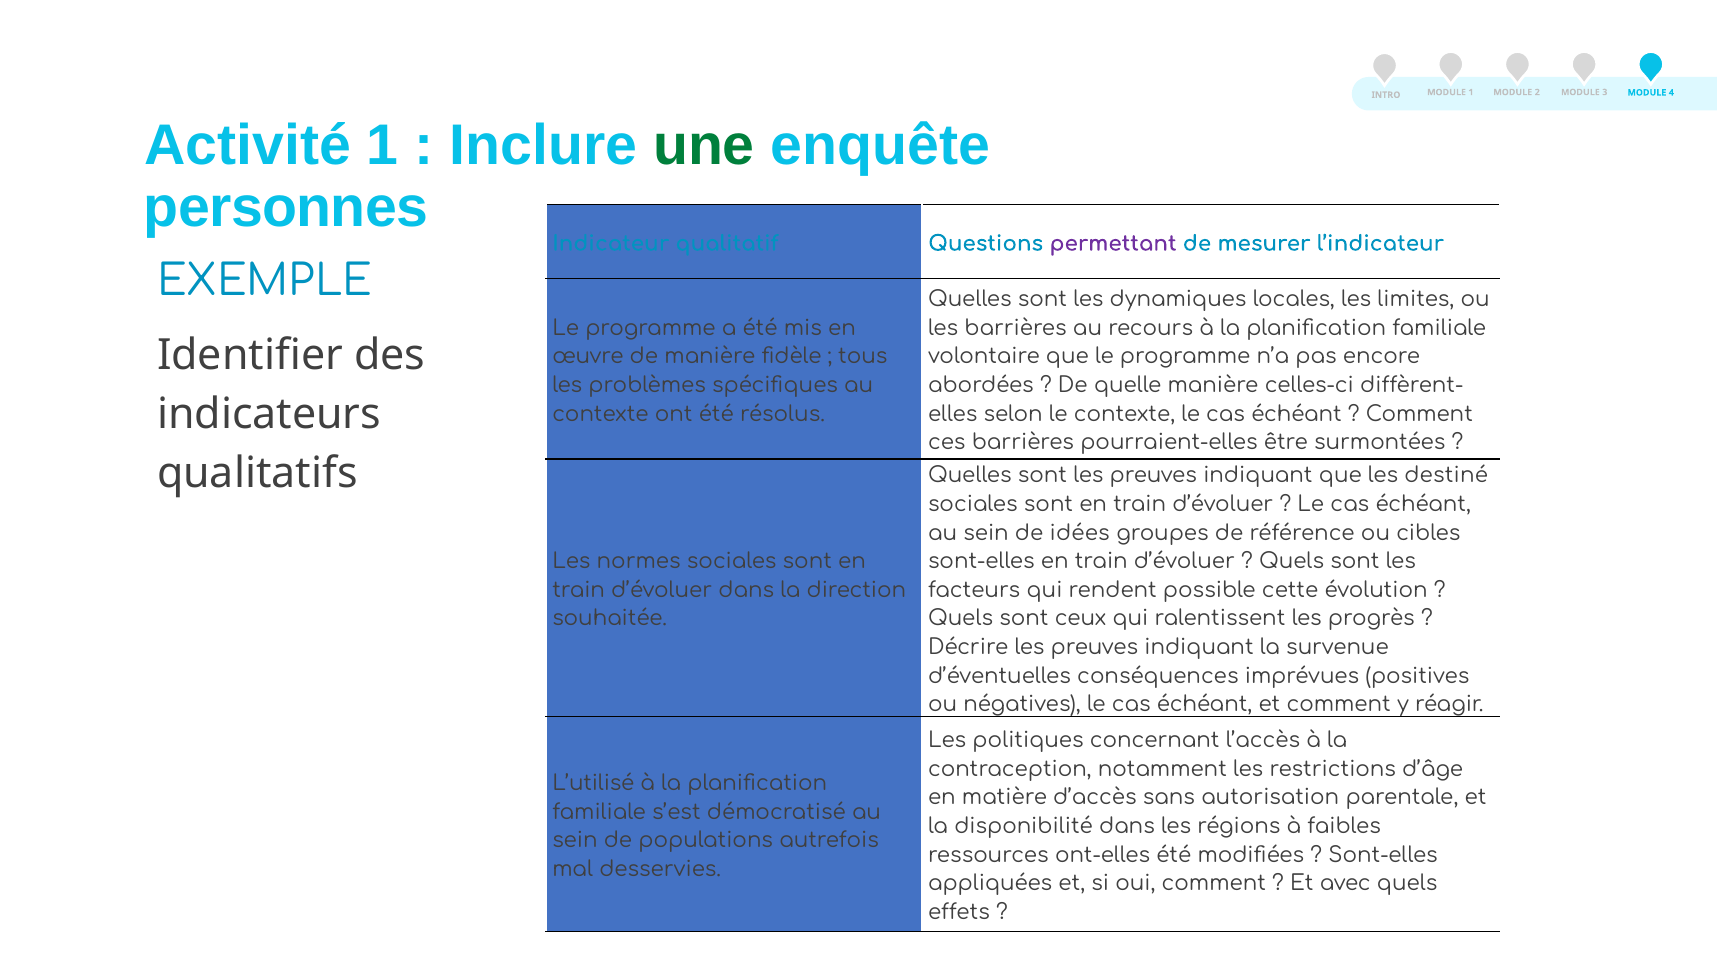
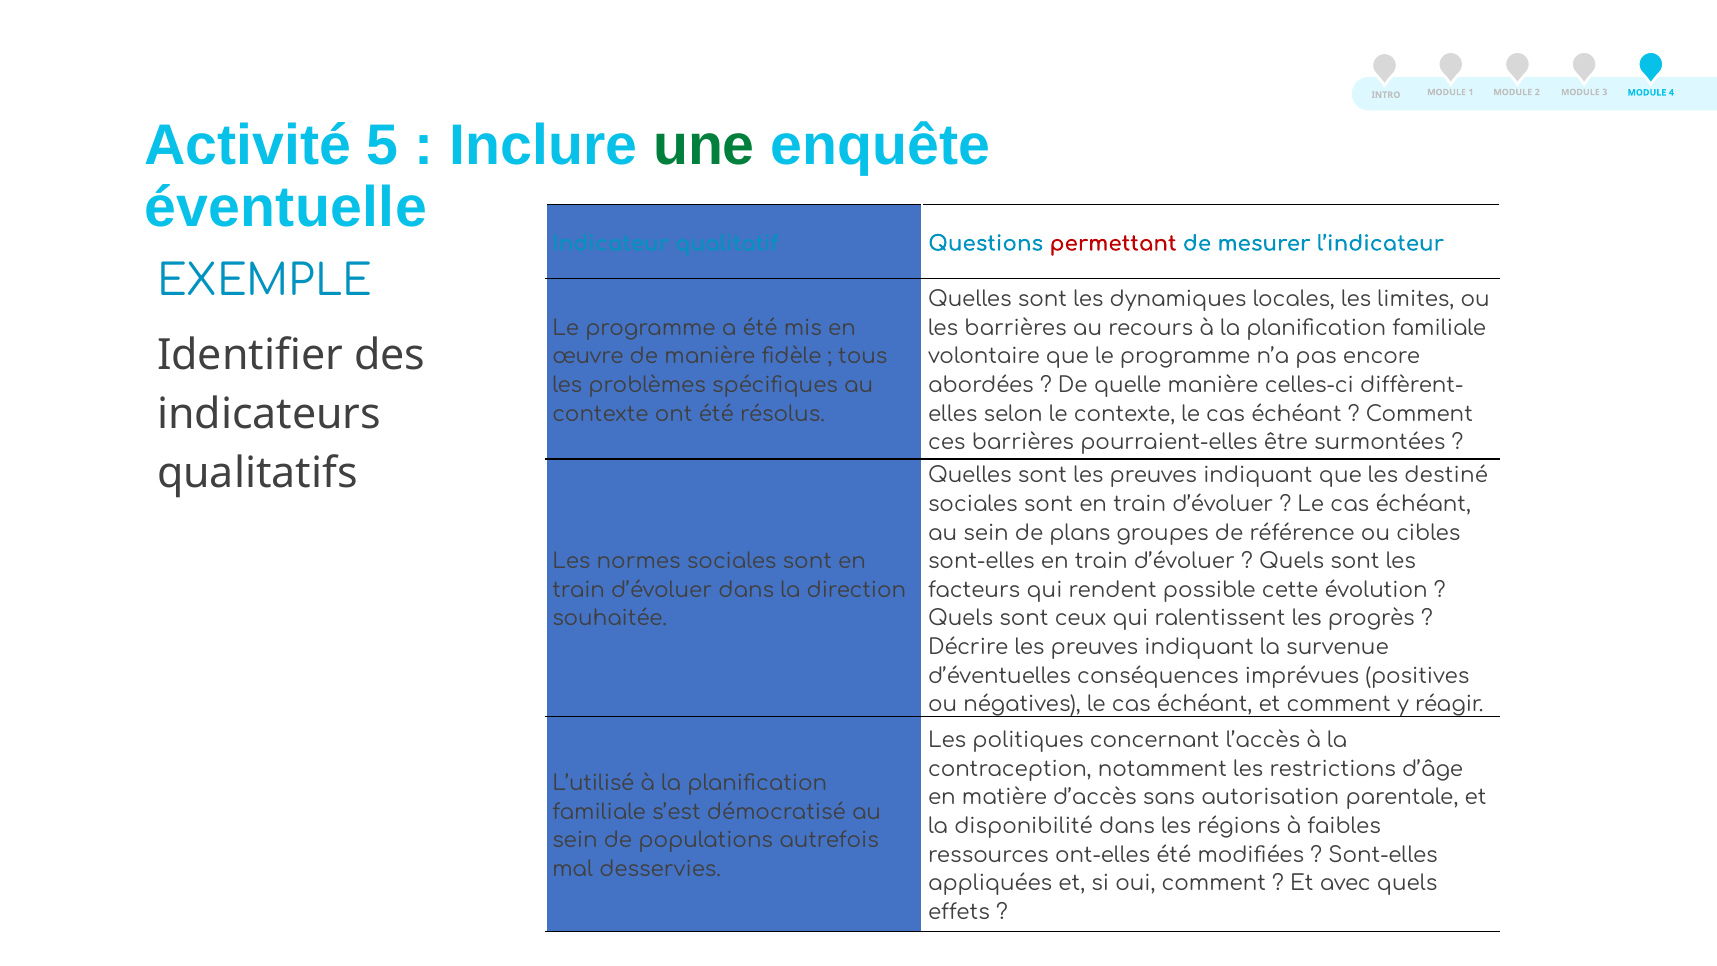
Activité 1: 1 -> 5
personnes: personnes -> éventuelle
permettant colour: purple -> red
idées: idées -> plans
